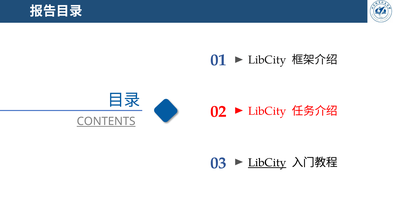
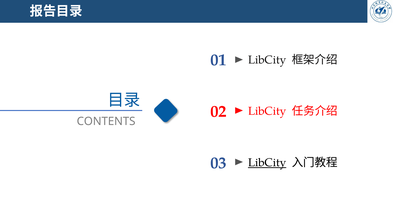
CONTENTS underline: present -> none
